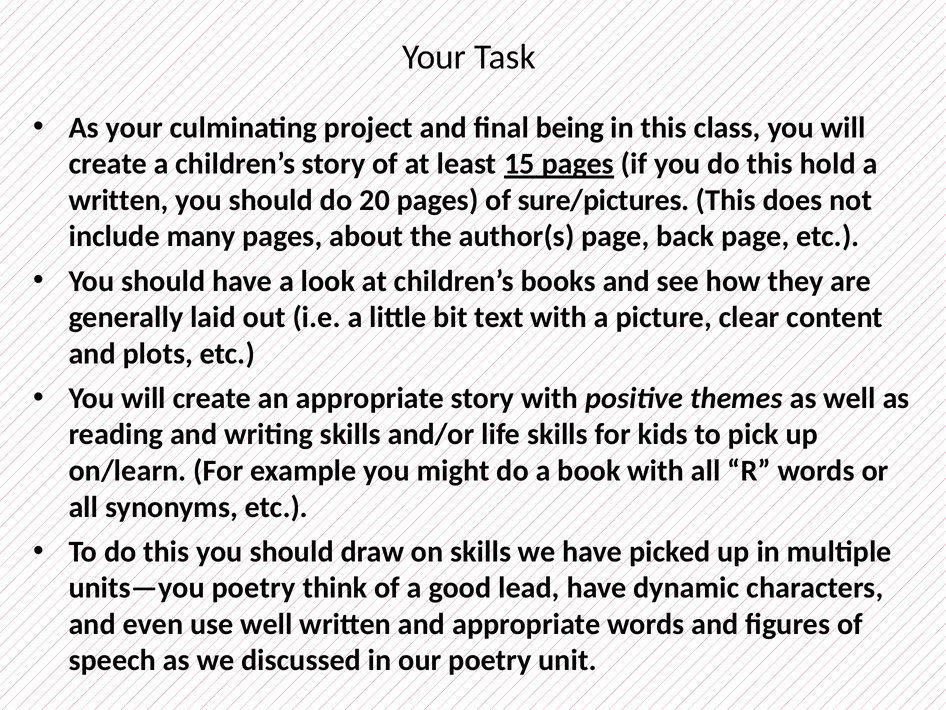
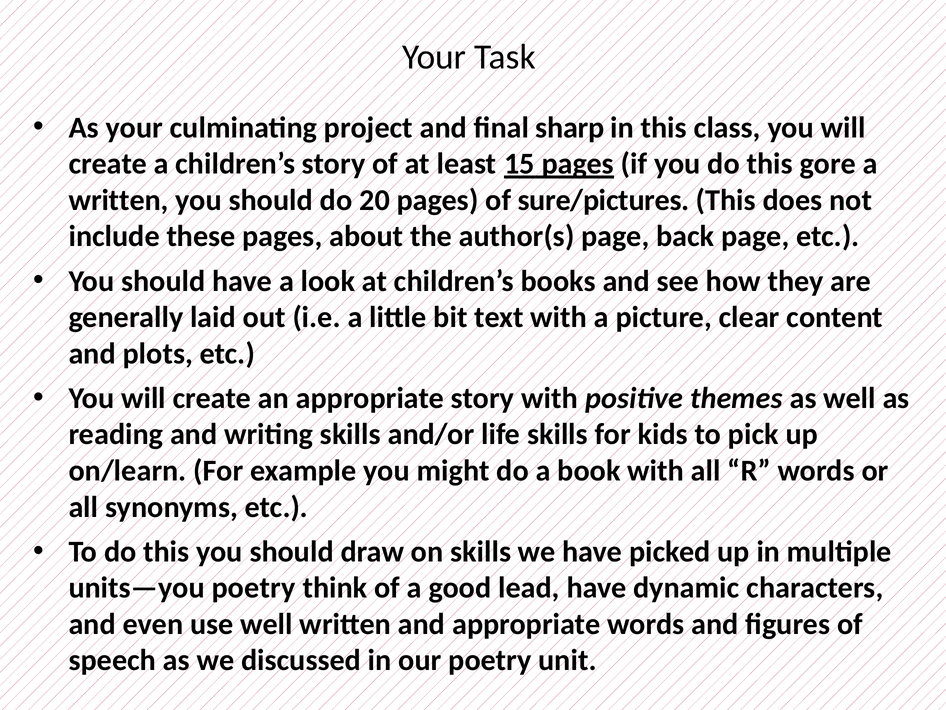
being: being -> sharp
hold: hold -> gore
many: many -> these
